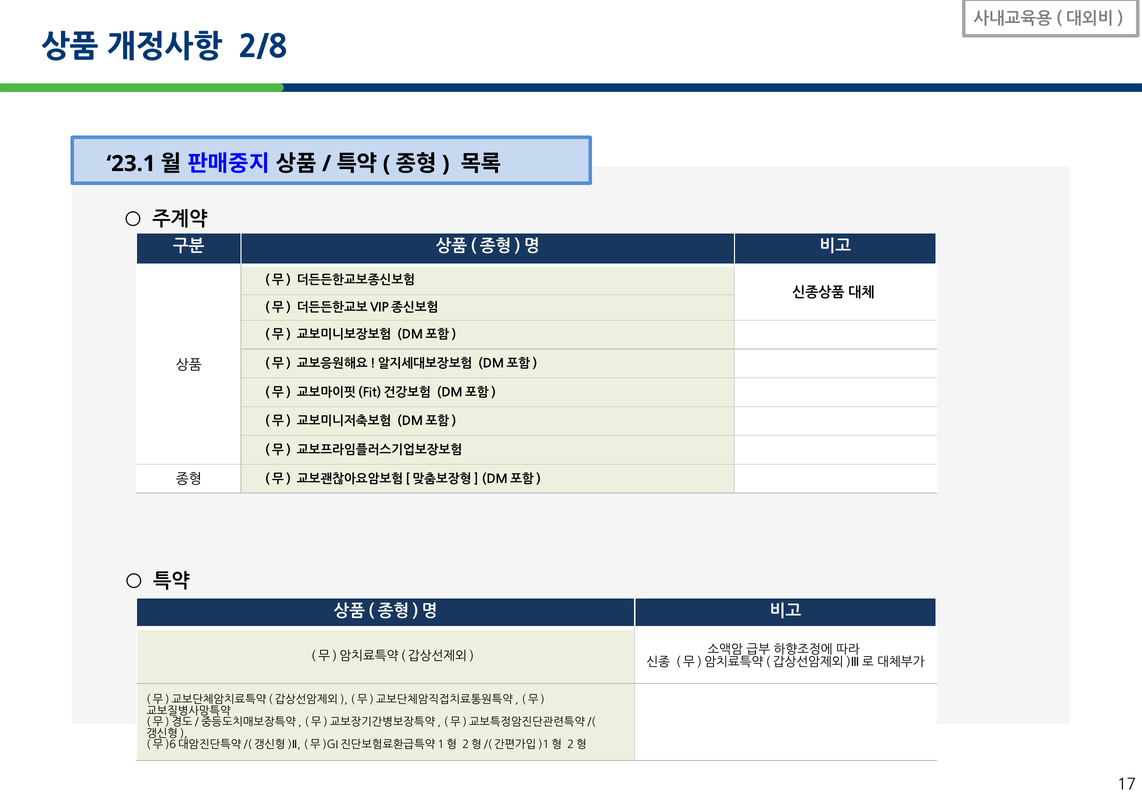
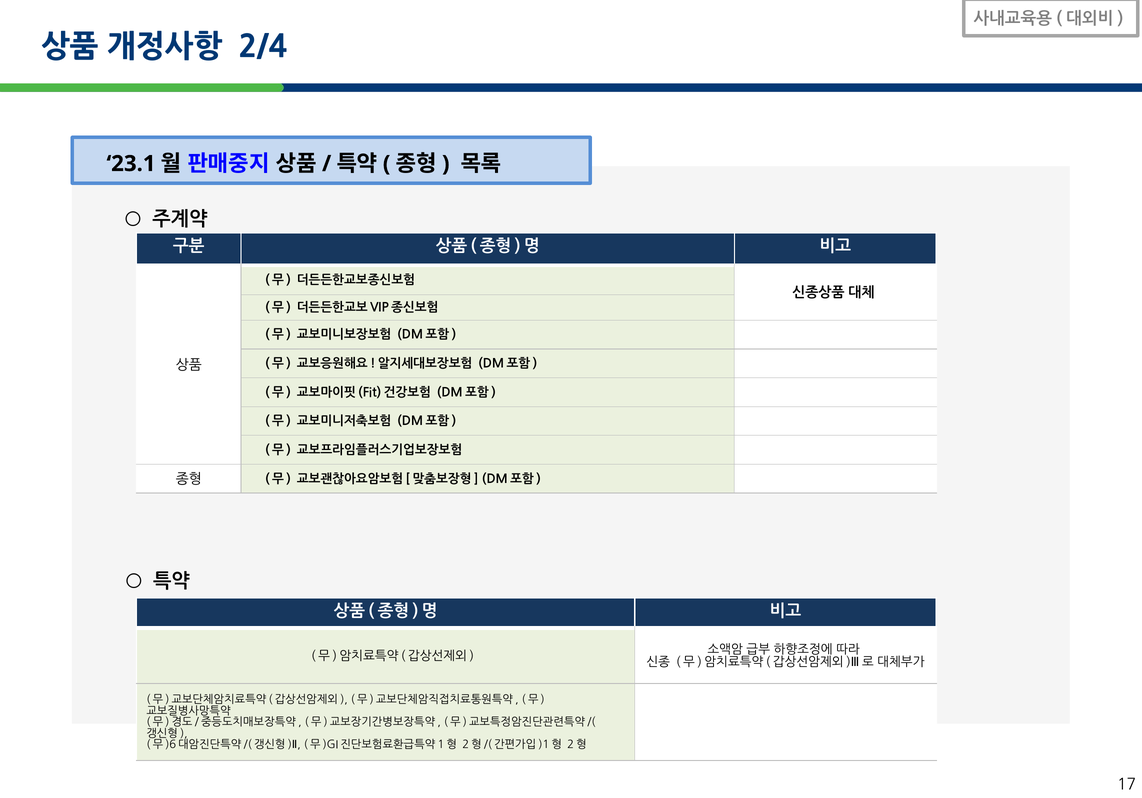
2/8: 2/8 -> 2/4
